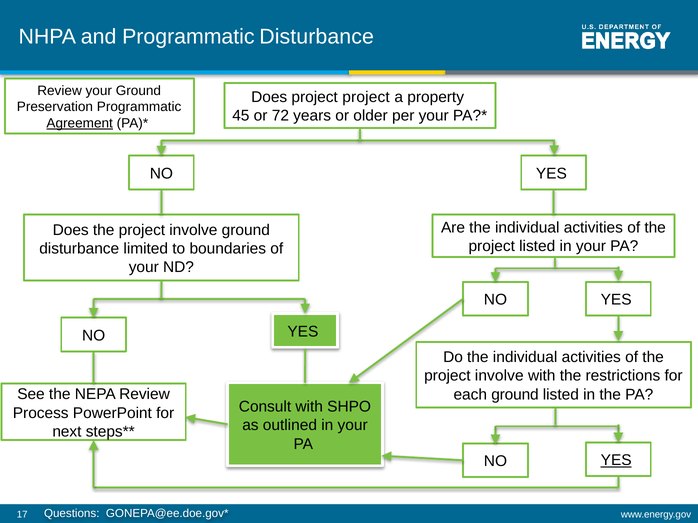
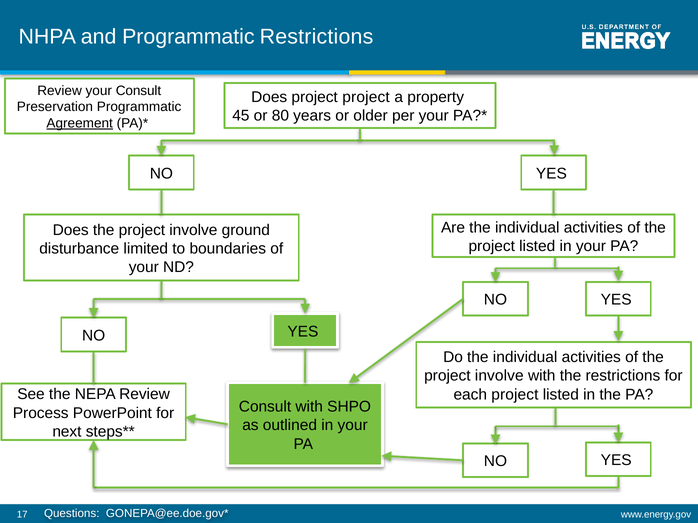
Programmatic Disturbance: Disturbance -> Restrictions
your Ground: Ground -> Consult
72: 72 -> 80
each ground: ground -> project
YES at (616, 461) underline: present -> none
